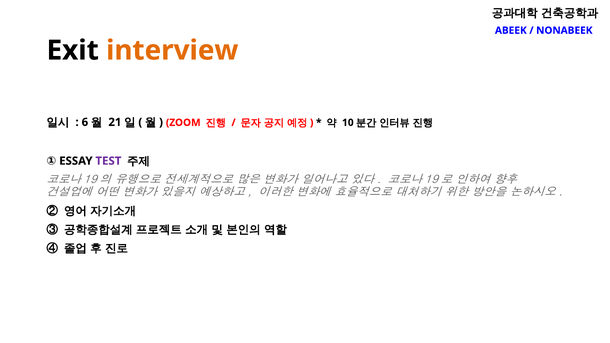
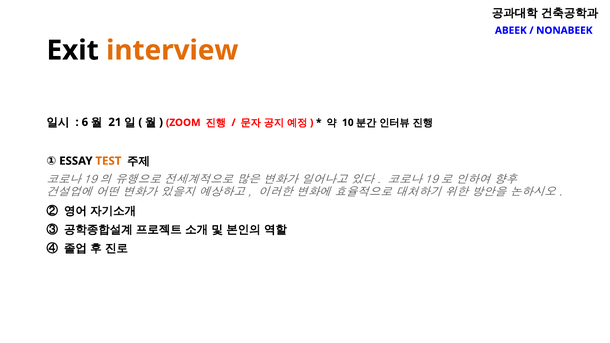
TEST colour: purple -> orange
